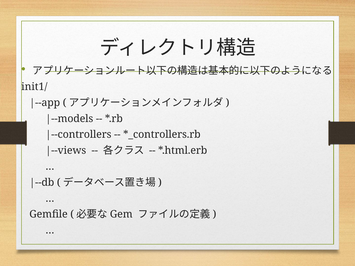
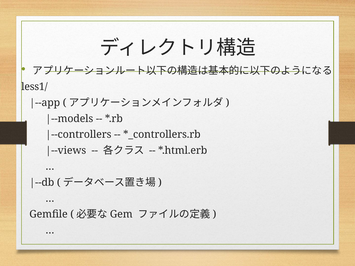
init1/: init1/ -> less1/
